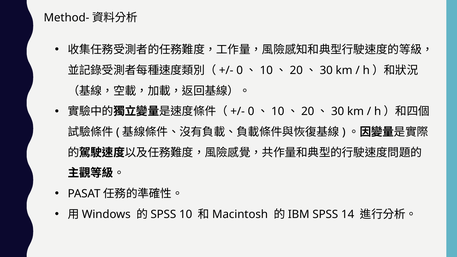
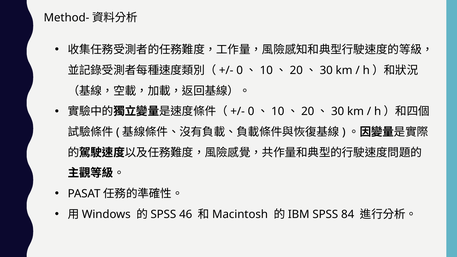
SPSS 10: 10 -> 46
14: 14 -> 84
